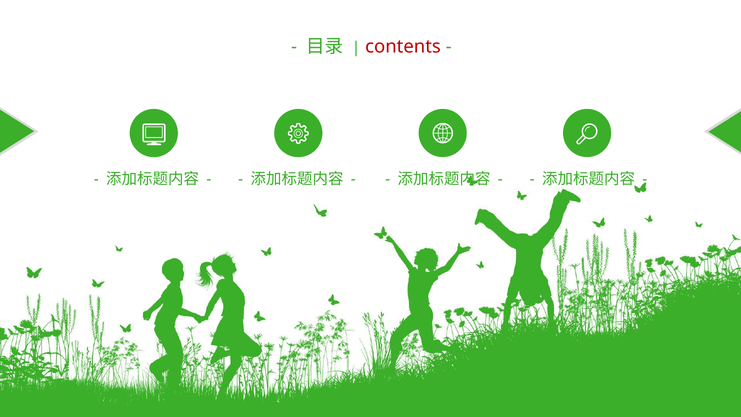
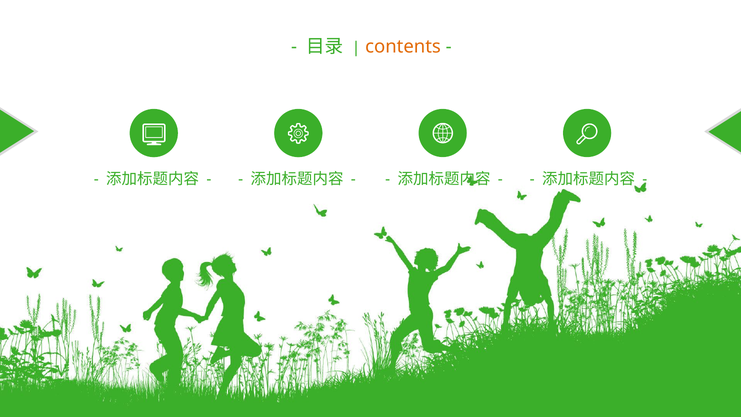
contents colour: red -> orange
